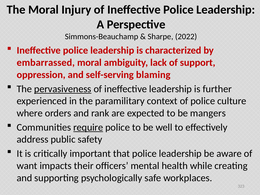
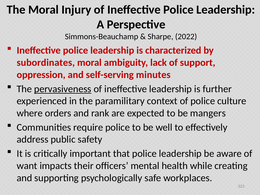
embarrassed: embarrassed -> subordinates
blaming: blaming -> minutes
require underline: present -> none
